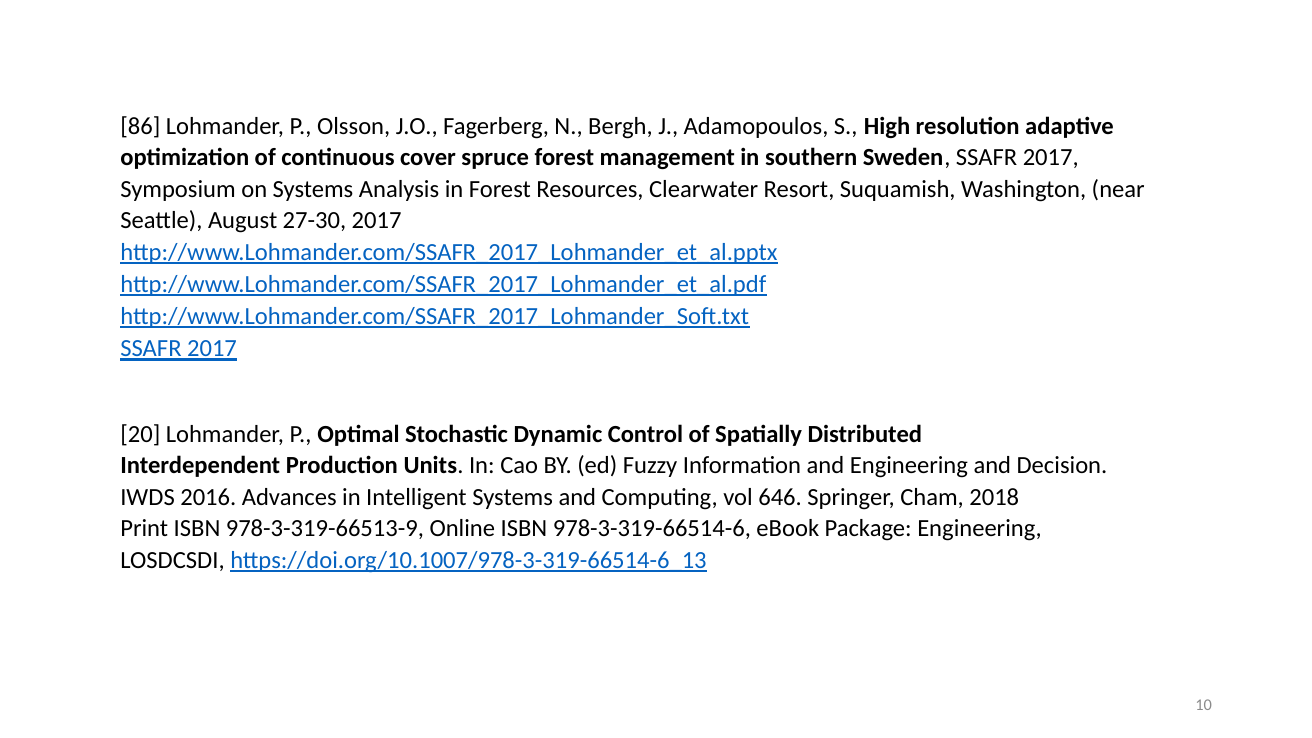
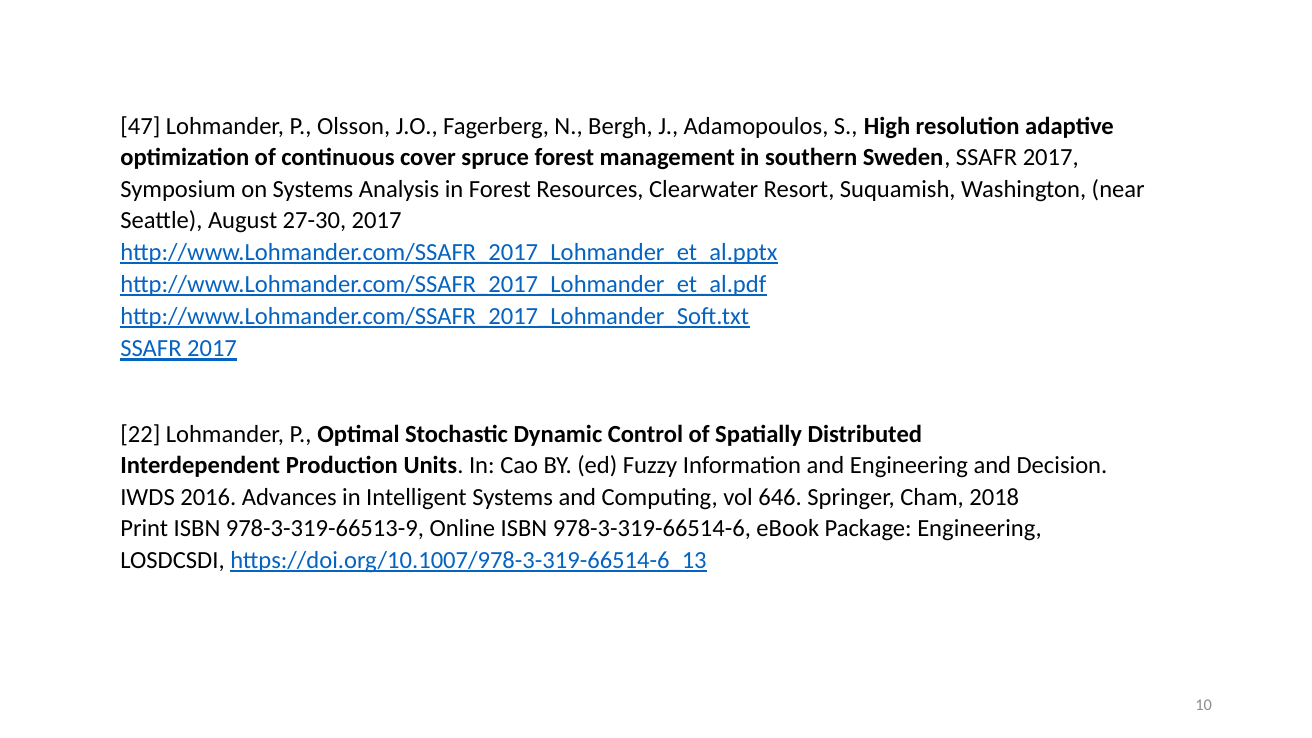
86: 86 -> 47
20: 20 -> 22
